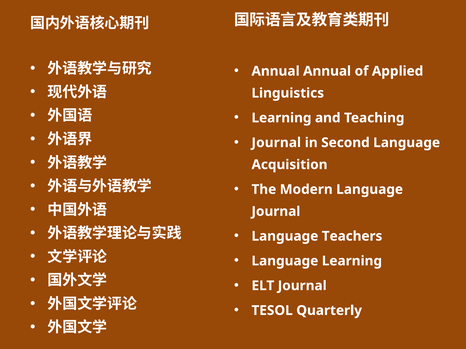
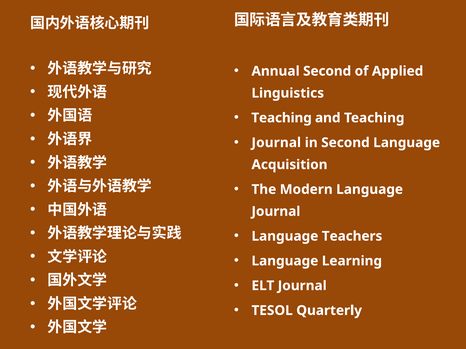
Annual Annual: Annual -> Second
Learning at (281, 118): Learning -> Teaching
